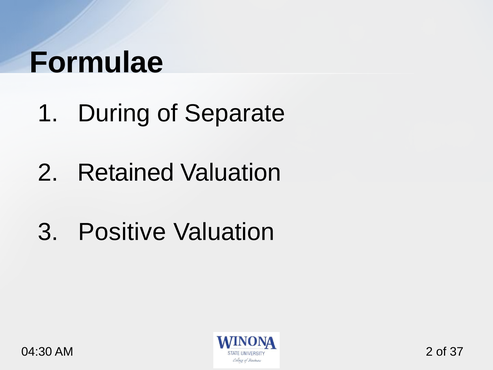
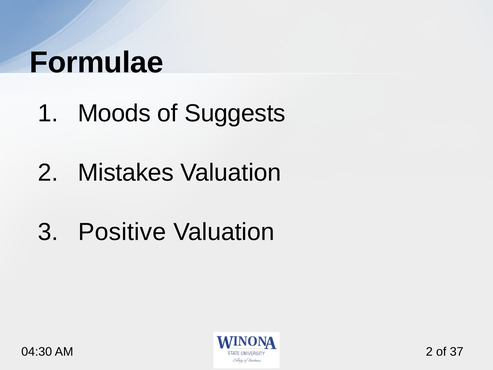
During: During -> Moods
Separate: Separate -> Suggests
Retained: Retained -> Mistakes
